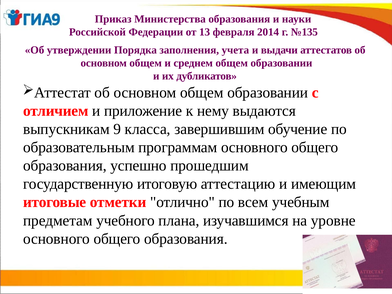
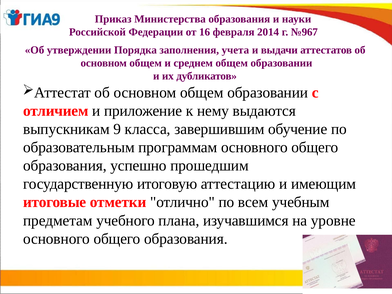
13: 13 -> 16
№135: №135 -> №967
